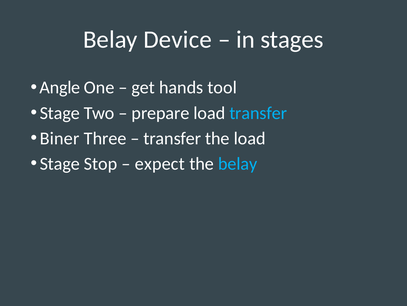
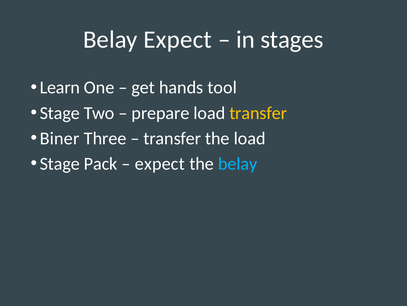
Belay Device: Device -> Expect
Angle: Angle -> Learn
transfer at (258, 113) colour: light blue -> yellow
Stop: Stop -> Pack
